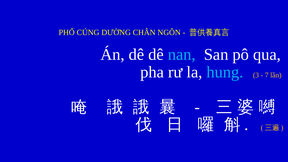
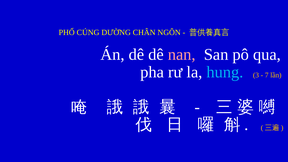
nan colour: light blue -> pink
